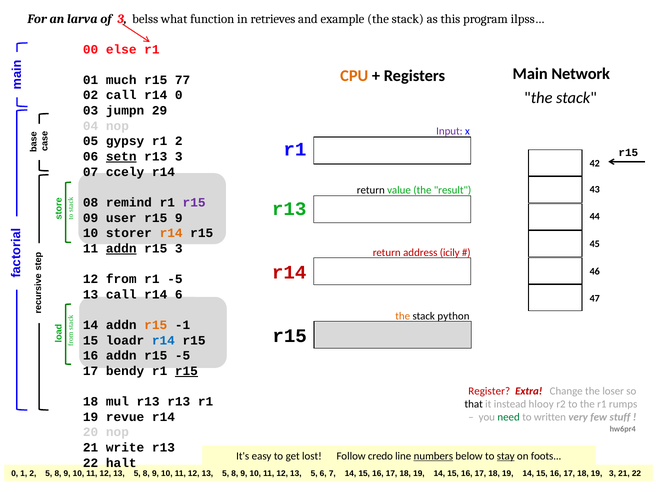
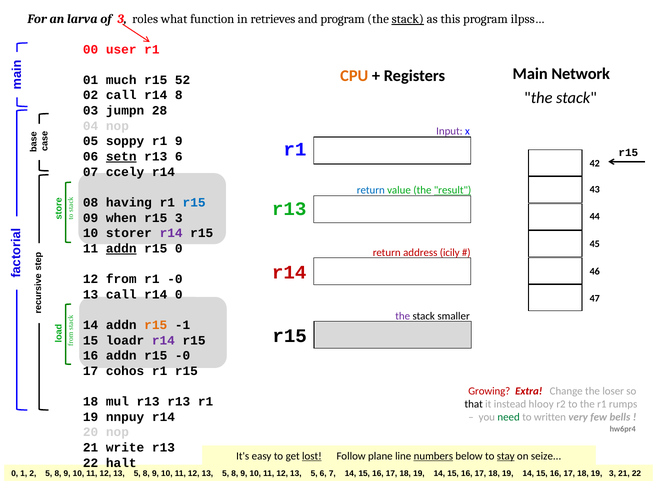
belss: belss -> roles
and example: example -> program
stack at (408, 19) underline: none -> present
else: else -> user
77: 77 -> 52
r14 0: 0 -> 8
29: 29 -> 28
gypsy: gypsy -> soppy
r1 2: 2 -> 9
r13 3: 3 -> 6
return at (371, 190) colour: black -> blue
result underline: none -> present
remind: remind -> having
r15 at (194, 202) colour: purple -> blue
user: user -> when
r15 9: 9 -> 3
r14 at (171, 233) colour: orange -> purple
r15 3: 3 -> 0
r1 -5: -5 -> -0
r14 6: 6 -> 0
the at (403, 316) colour: orange -> purple
python: python -> smaller
r14 at (163, 340) colour: blue -> purple
r15 -5: -5 -> -0
bendy: bendy -> cohos
r15 at (186, 371) underline: present -> none
Register: Register -> Growing
revue: revue -> nnpuy
stuff: stuff -> bells
lost underline: none -> present
credo: credo -> plane
foots: foots -> seize
